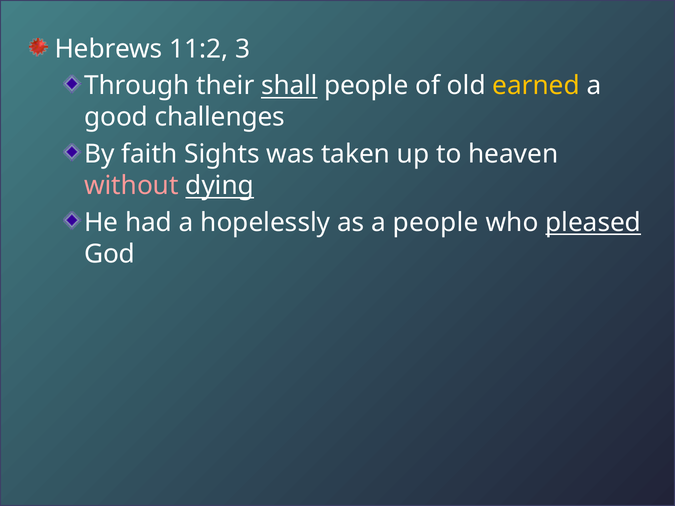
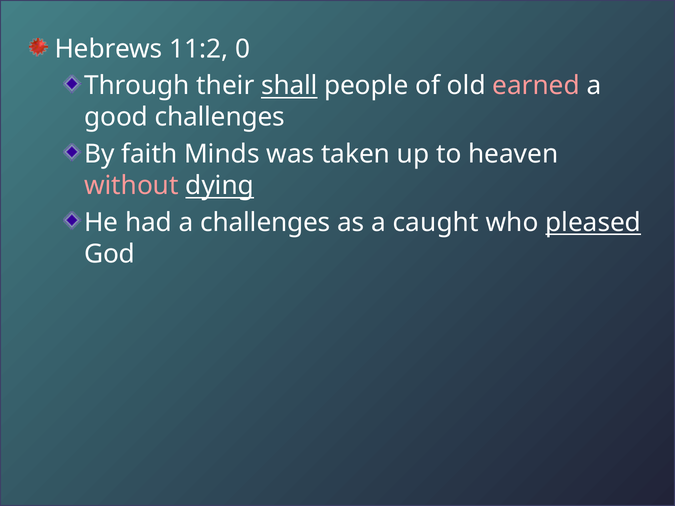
3: 3 -> 0
earned colour: yellow -> pink
Sights: Sights -> Minds
a hopelessly: hopelessly -> challenges
a people: people -> caught
